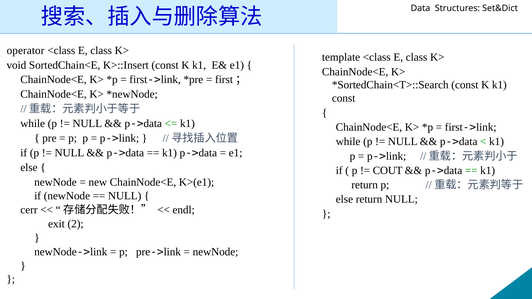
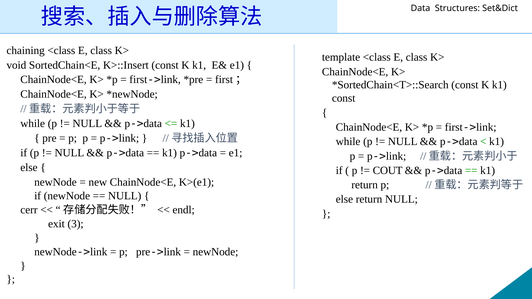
operator: operator -> chaining
2: 2 -> 3
